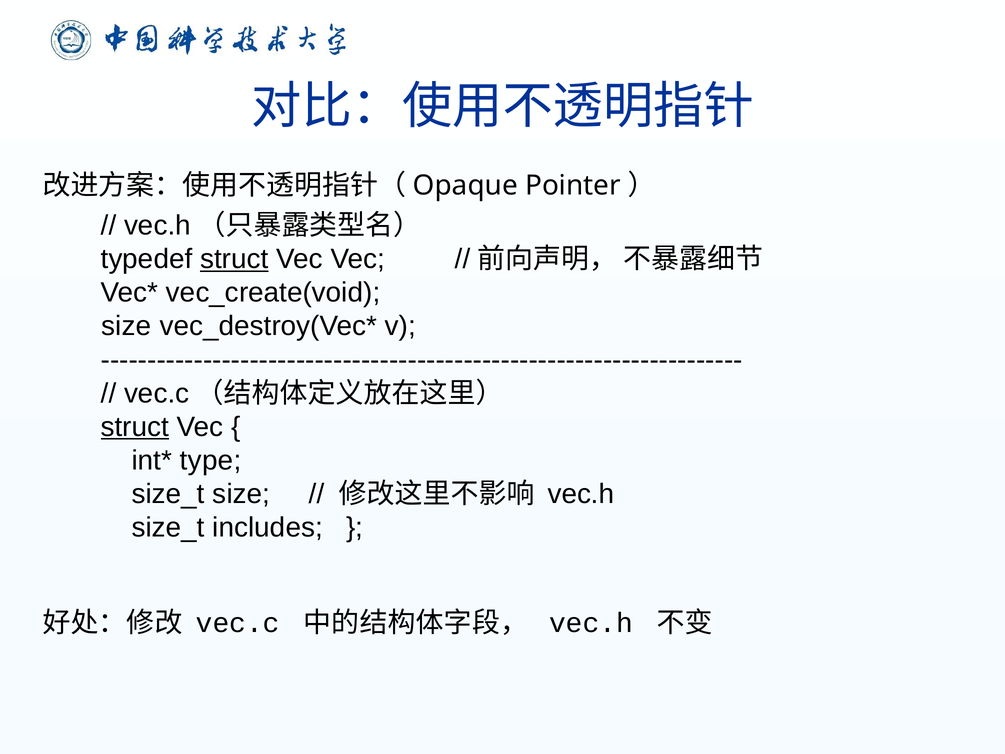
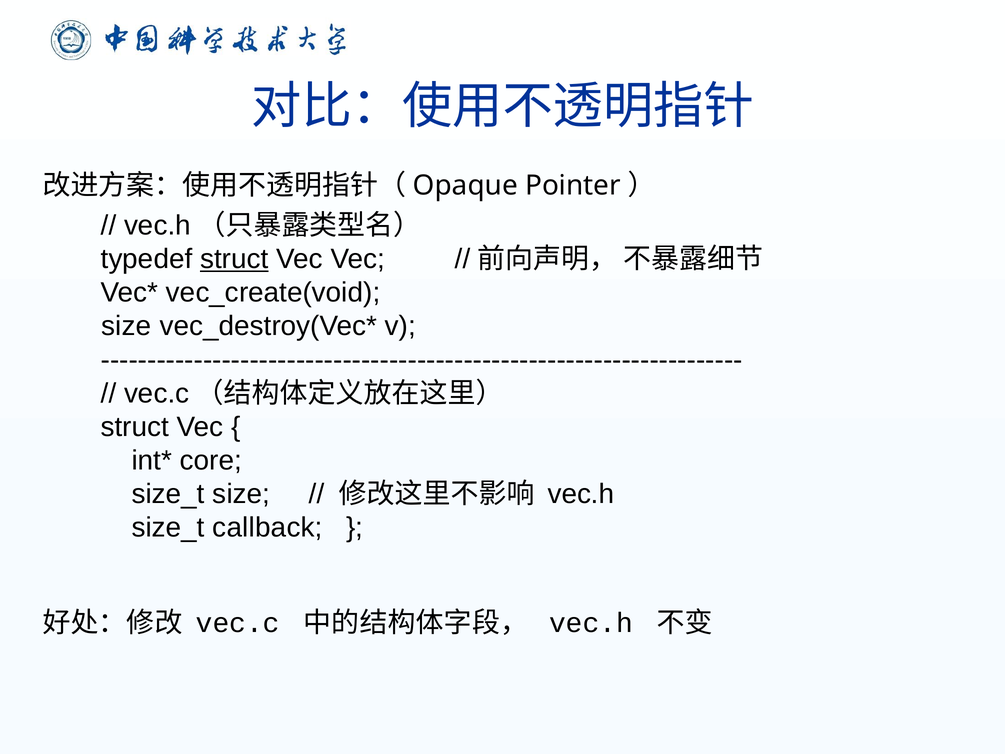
struct at (135, 427) underline: present -> none
type: type -> core
includes: includes -> callback
